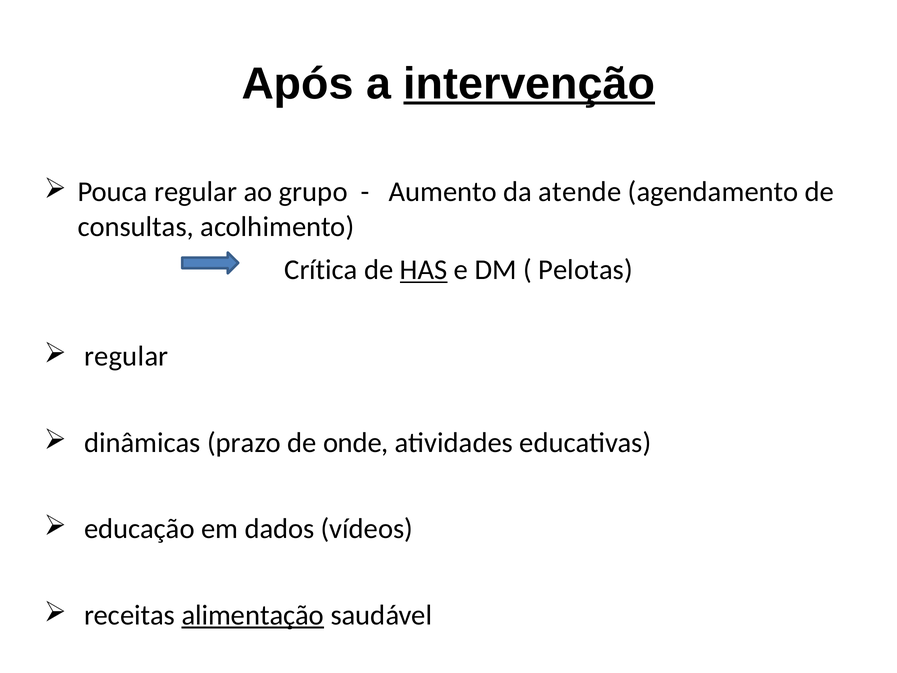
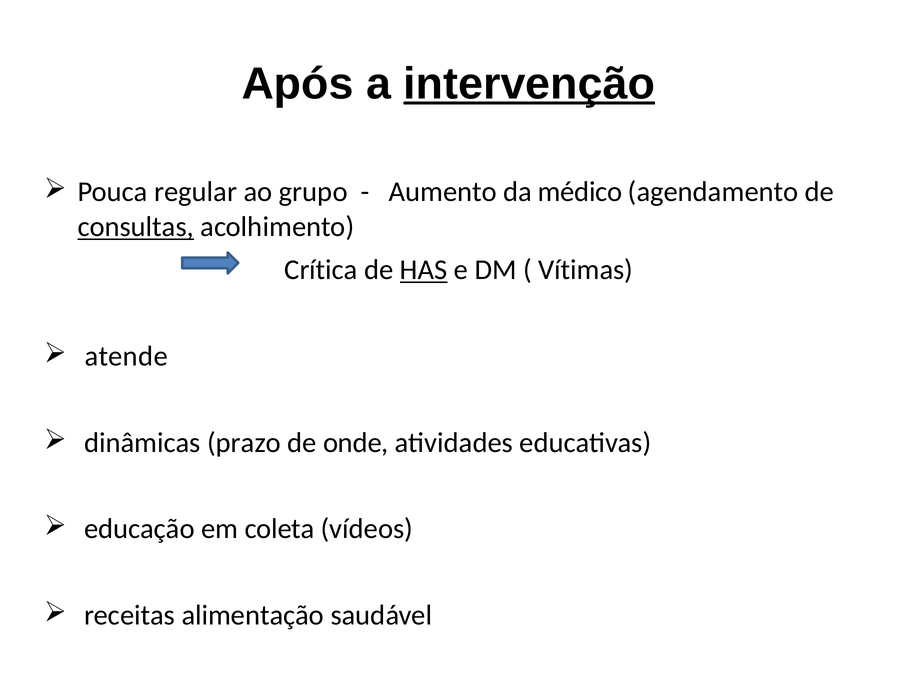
atende: atende -> médico
consultas underline: none -> present
Pelotas: Pelotas -> Vítimas
regular at (126, 356): regular -> atende
dados: dados -> coleta
alimentação underline: present -> none
